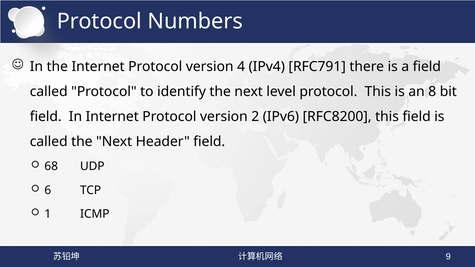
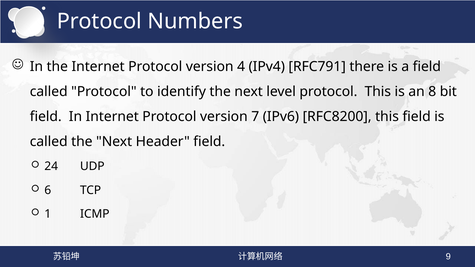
2: 2 -> 7
68: 68 -> 24
